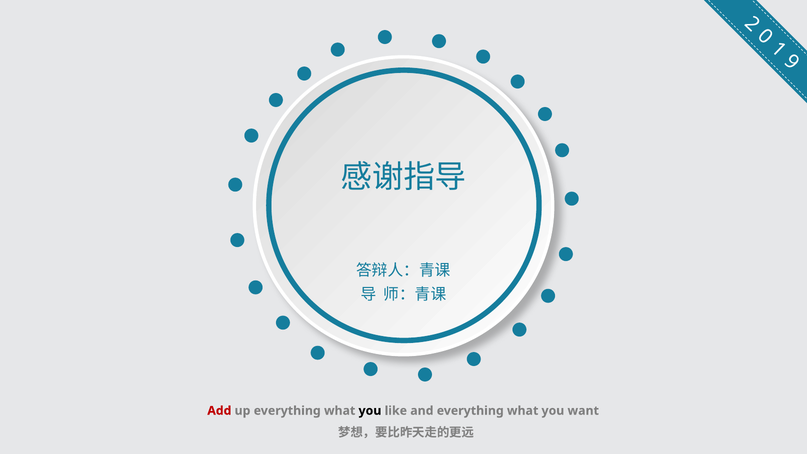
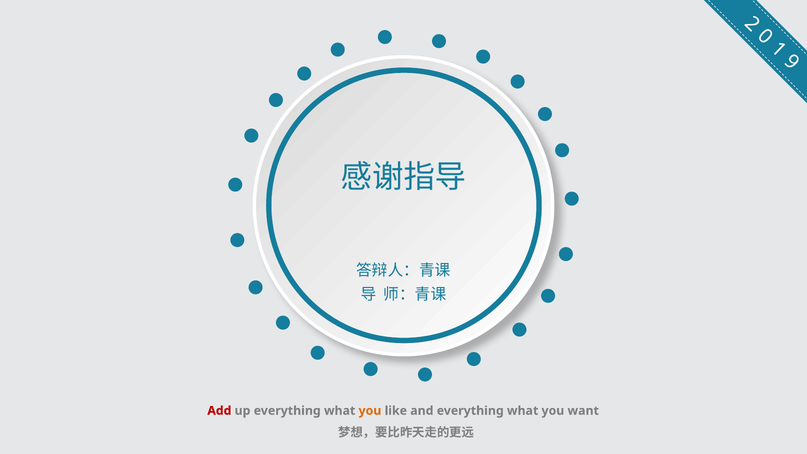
you at (370, 411) colour: black -> orange
